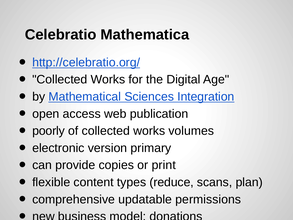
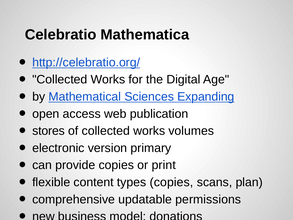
Integration: Integration -> Expanding
poorly: poorly -> stores
types reduce: reduce -> copies
